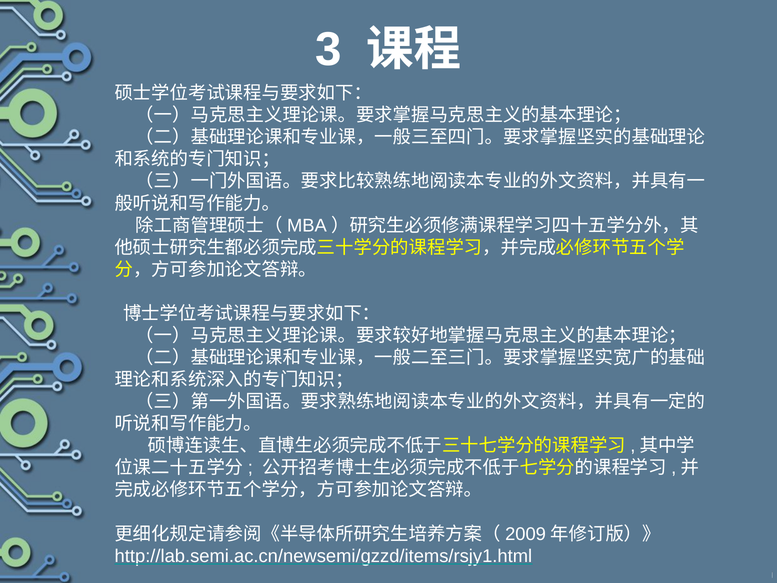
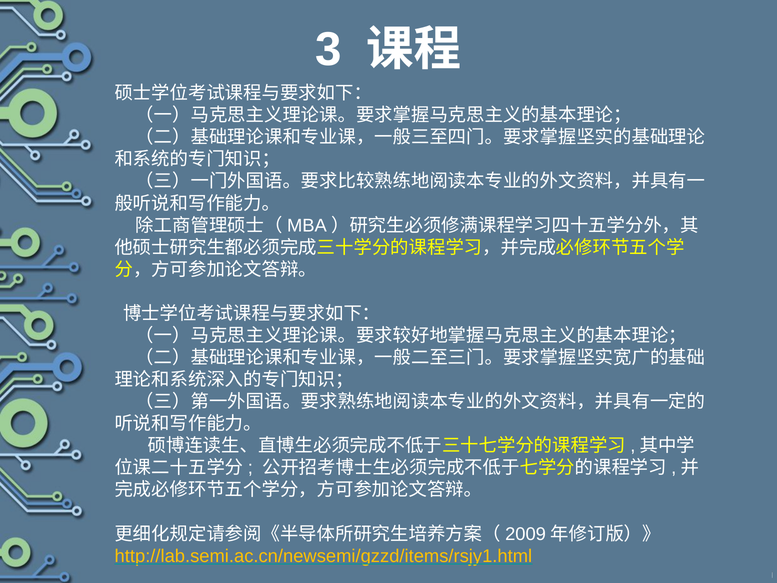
http://lab.semi.ac.cn/newsemi/gzzd/items/rsjy1.html colour: white -> yellow
